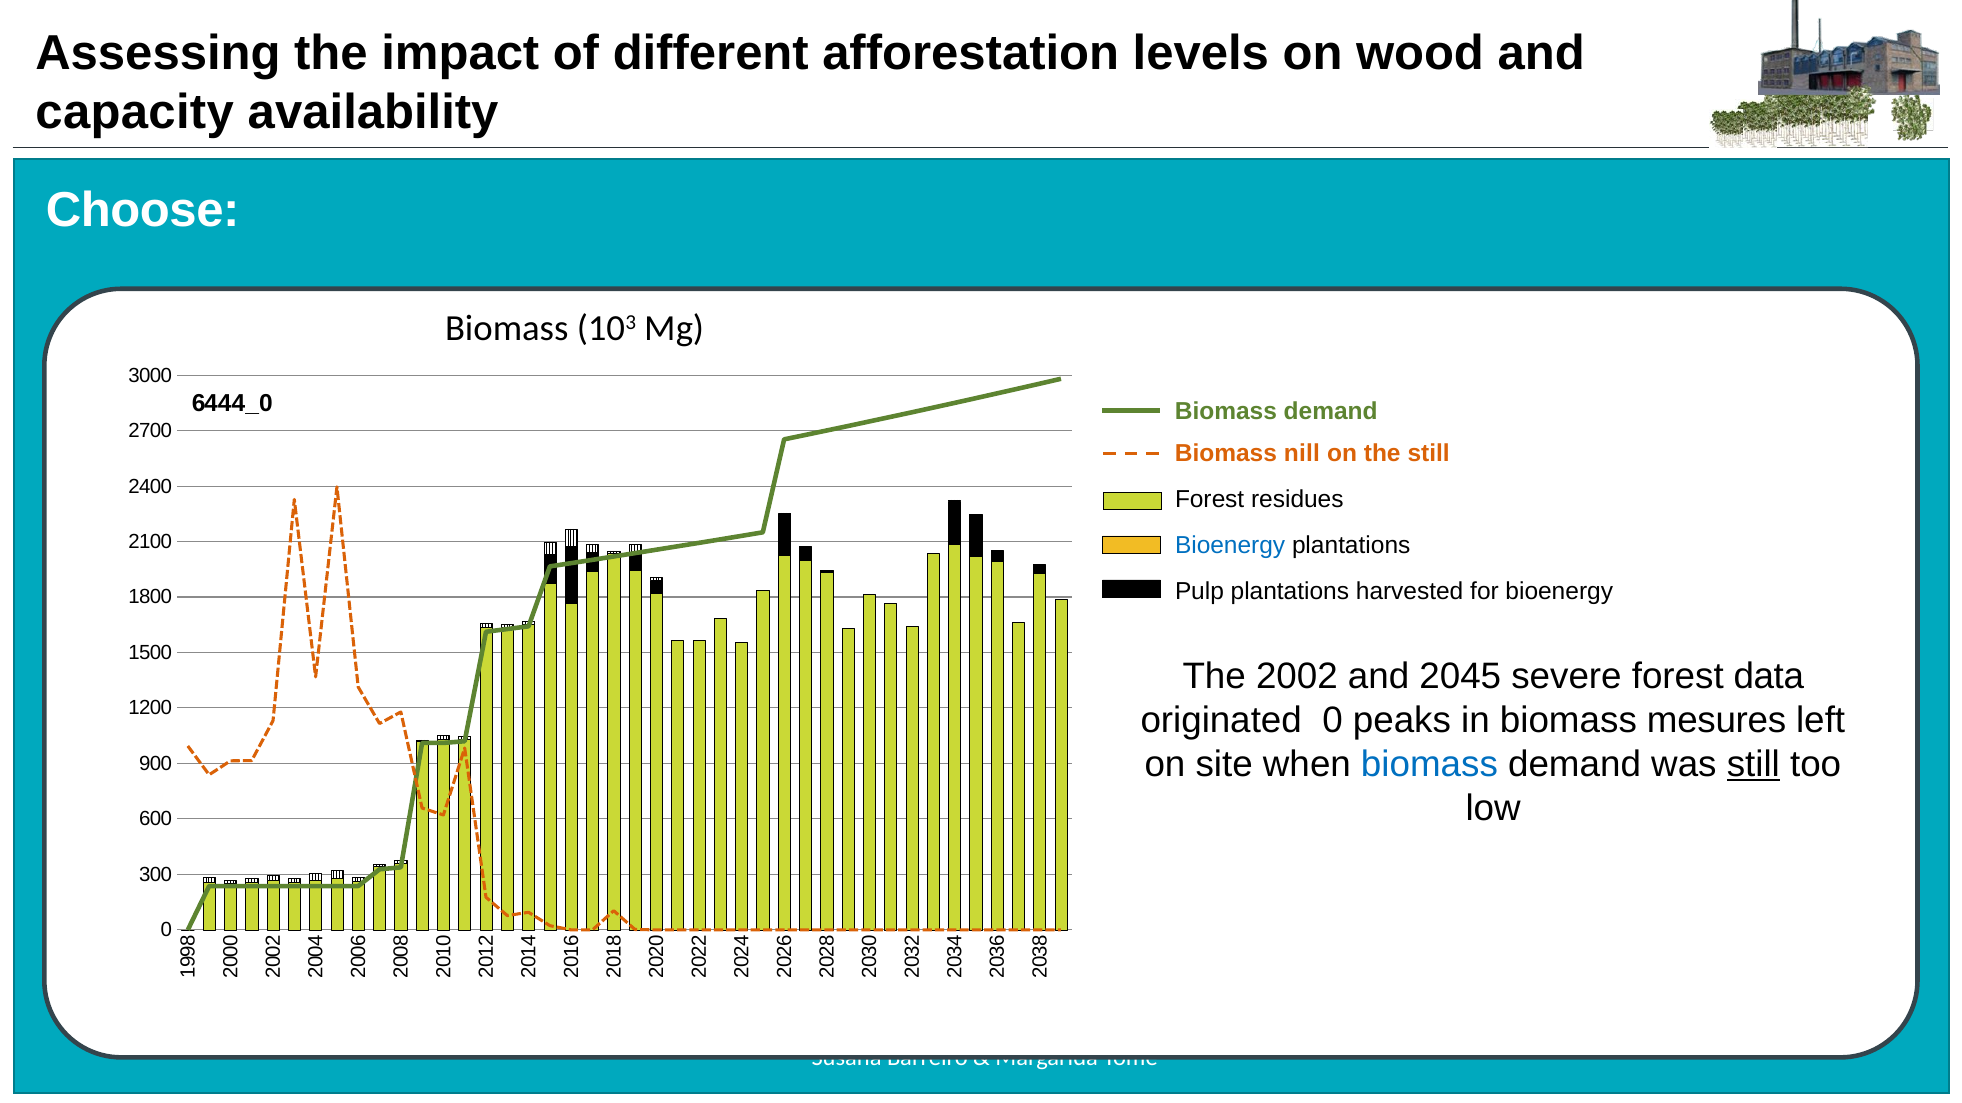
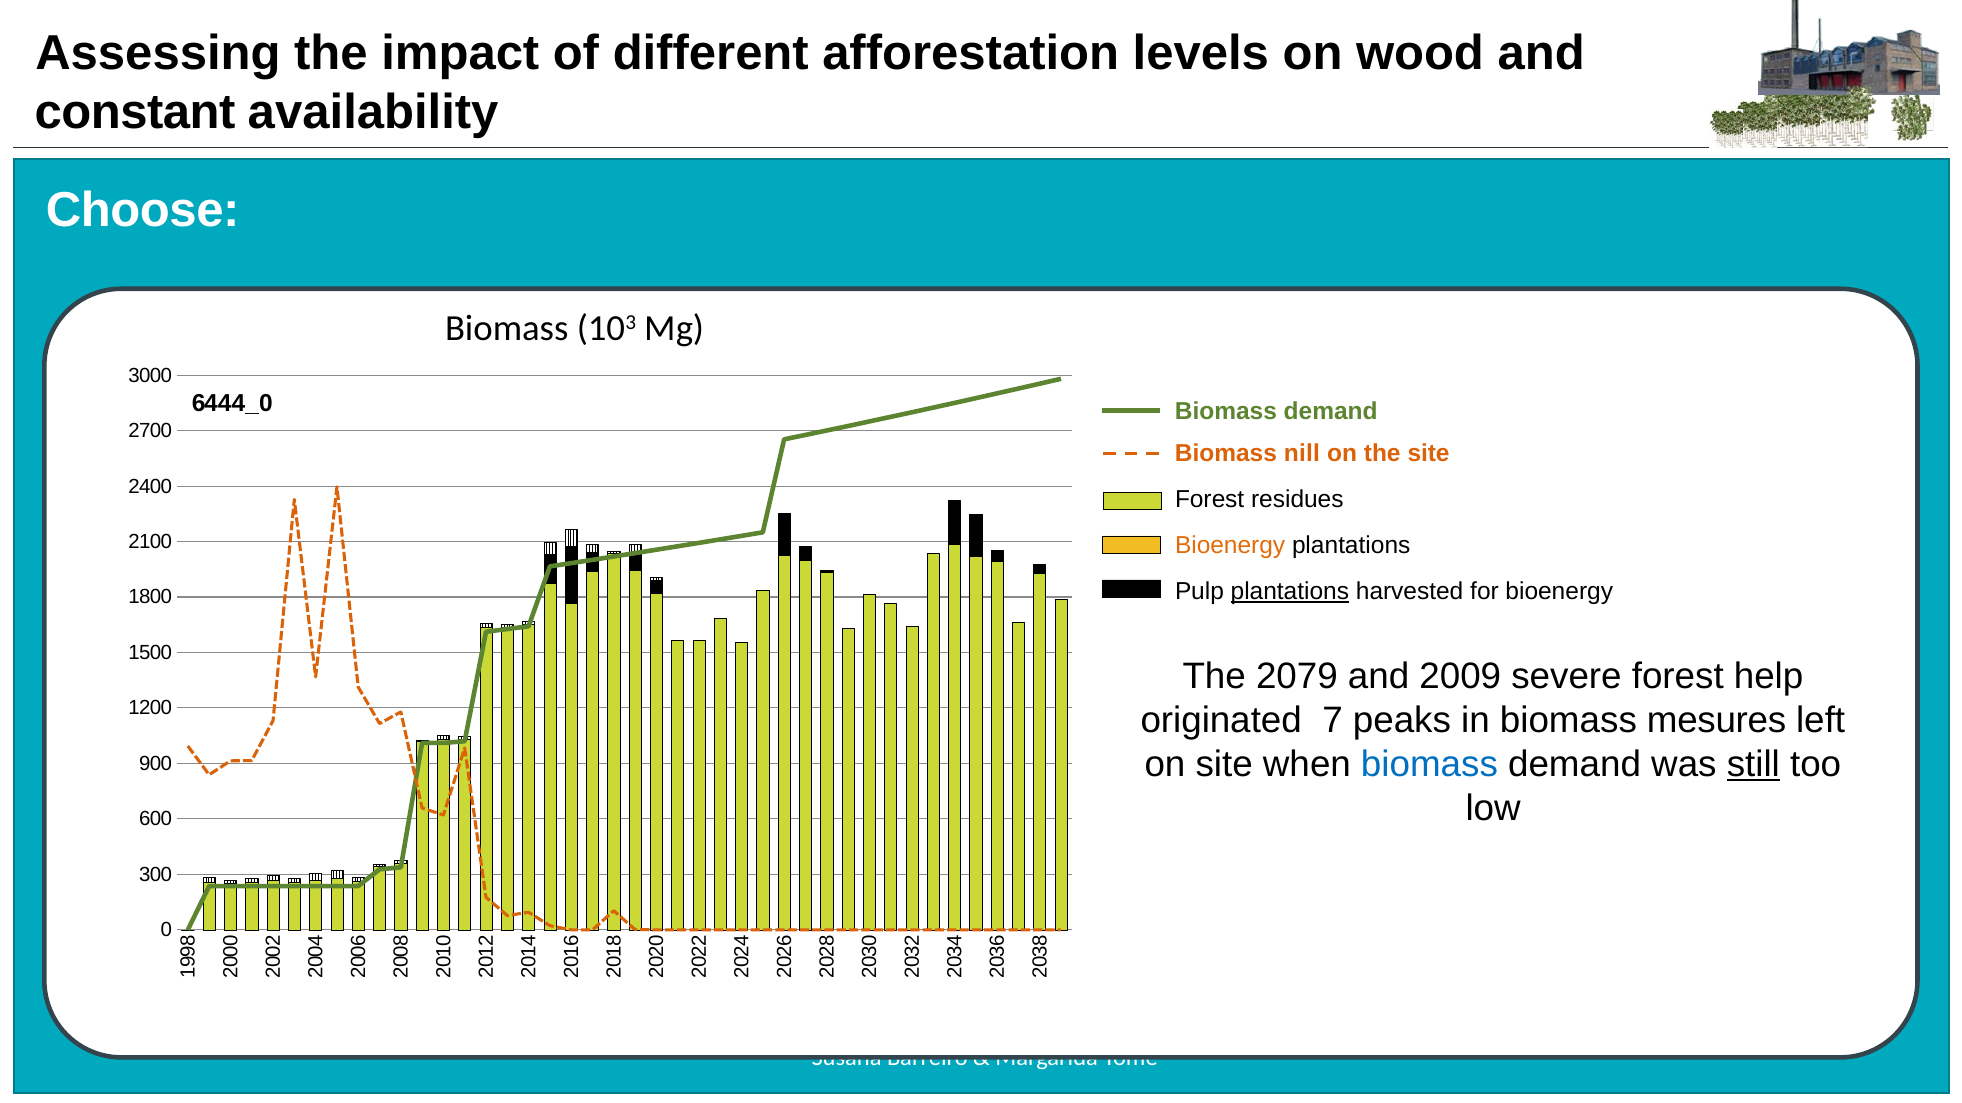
capacity: capacity -> constant
the still: still -> site
Bioenergy at (1230, 546) colour: blue -> orange
plantations at (1290, 592) underline: none -> present
2002: 2002 -> 2079
2045: 2045 -> 2009
data: data -> help
originated 0: 0 -> 7
